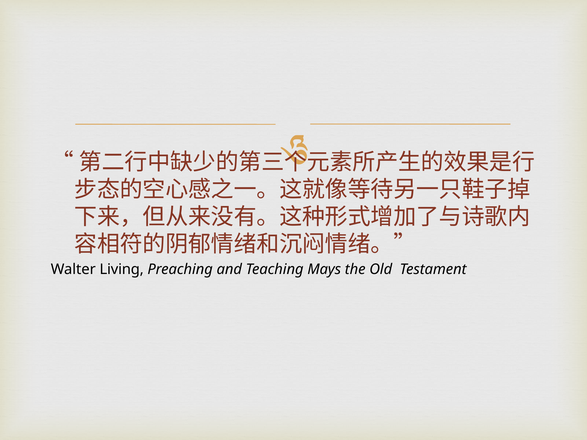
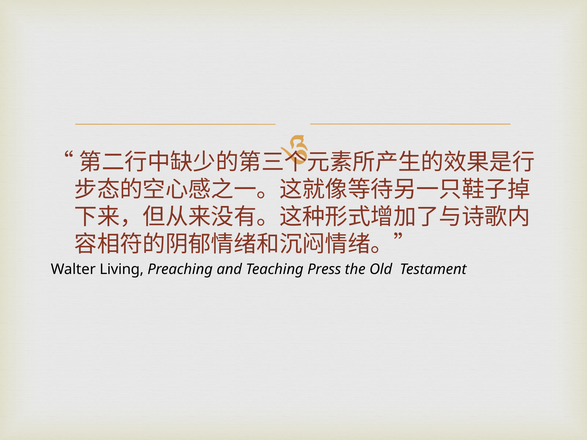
Mays: Mays -> Press
